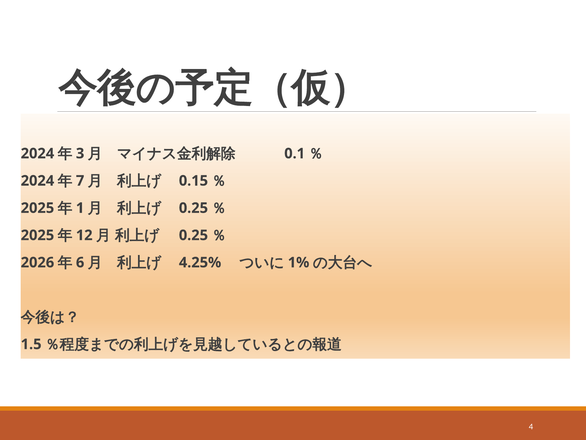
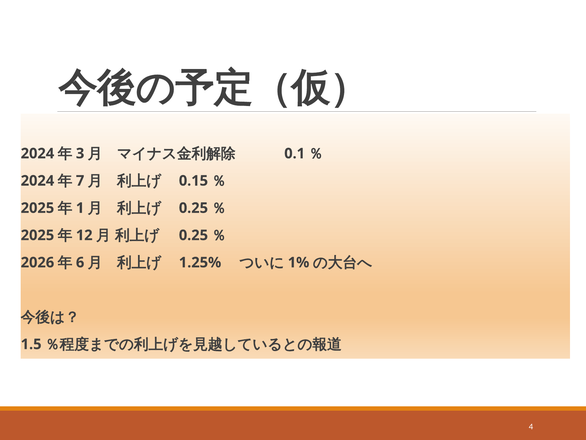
4.25%: 4.25% -> 1.25%
